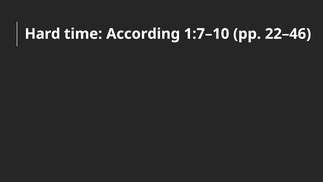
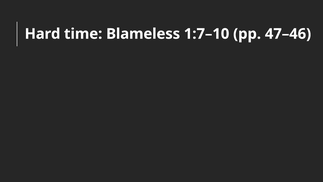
According: According -> Blameless
22–46: 22–46 -> 47–46
